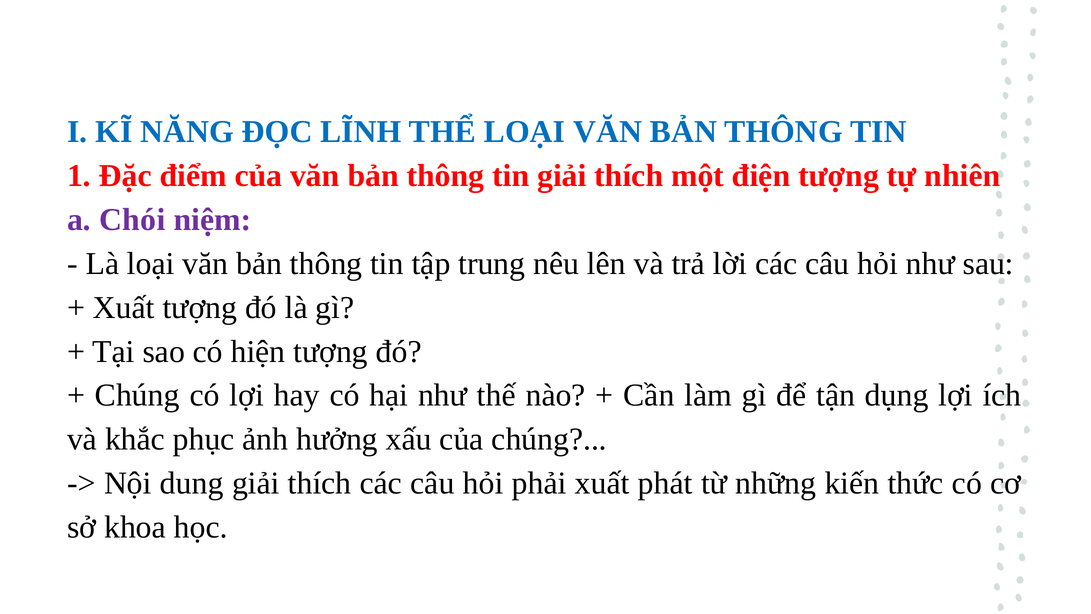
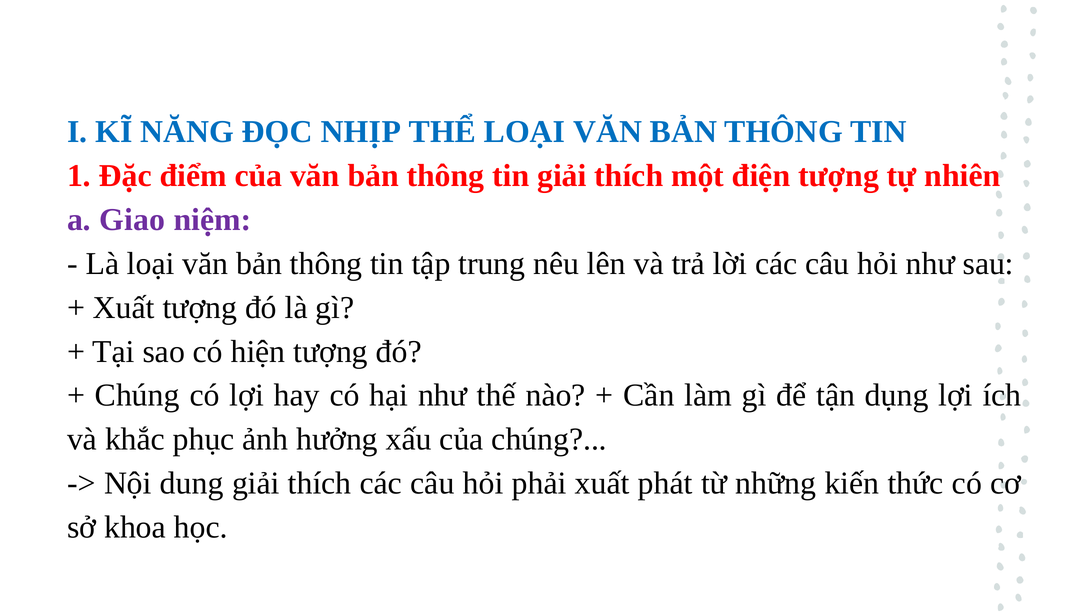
LĨNH: LĨNH -> NHỊP
Chói: Chói -> Giao
